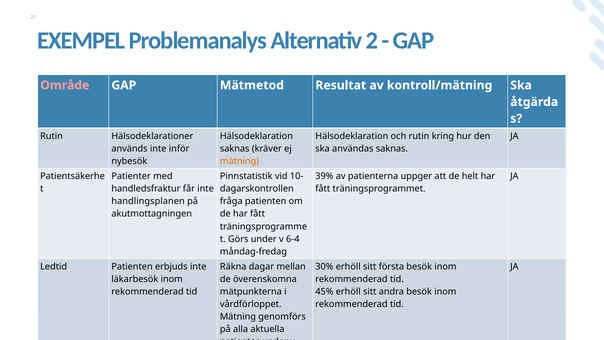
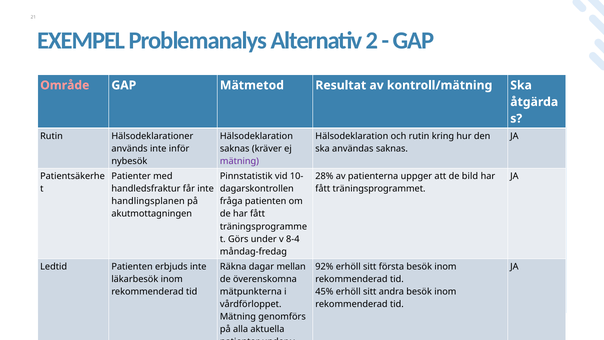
mätning at (239, 161) colour: orange -> purple
39%: 39% -> 28%
helt: helt -> bild
6-4: 6-4 -> 8-4
30%: 30% -> 92%
